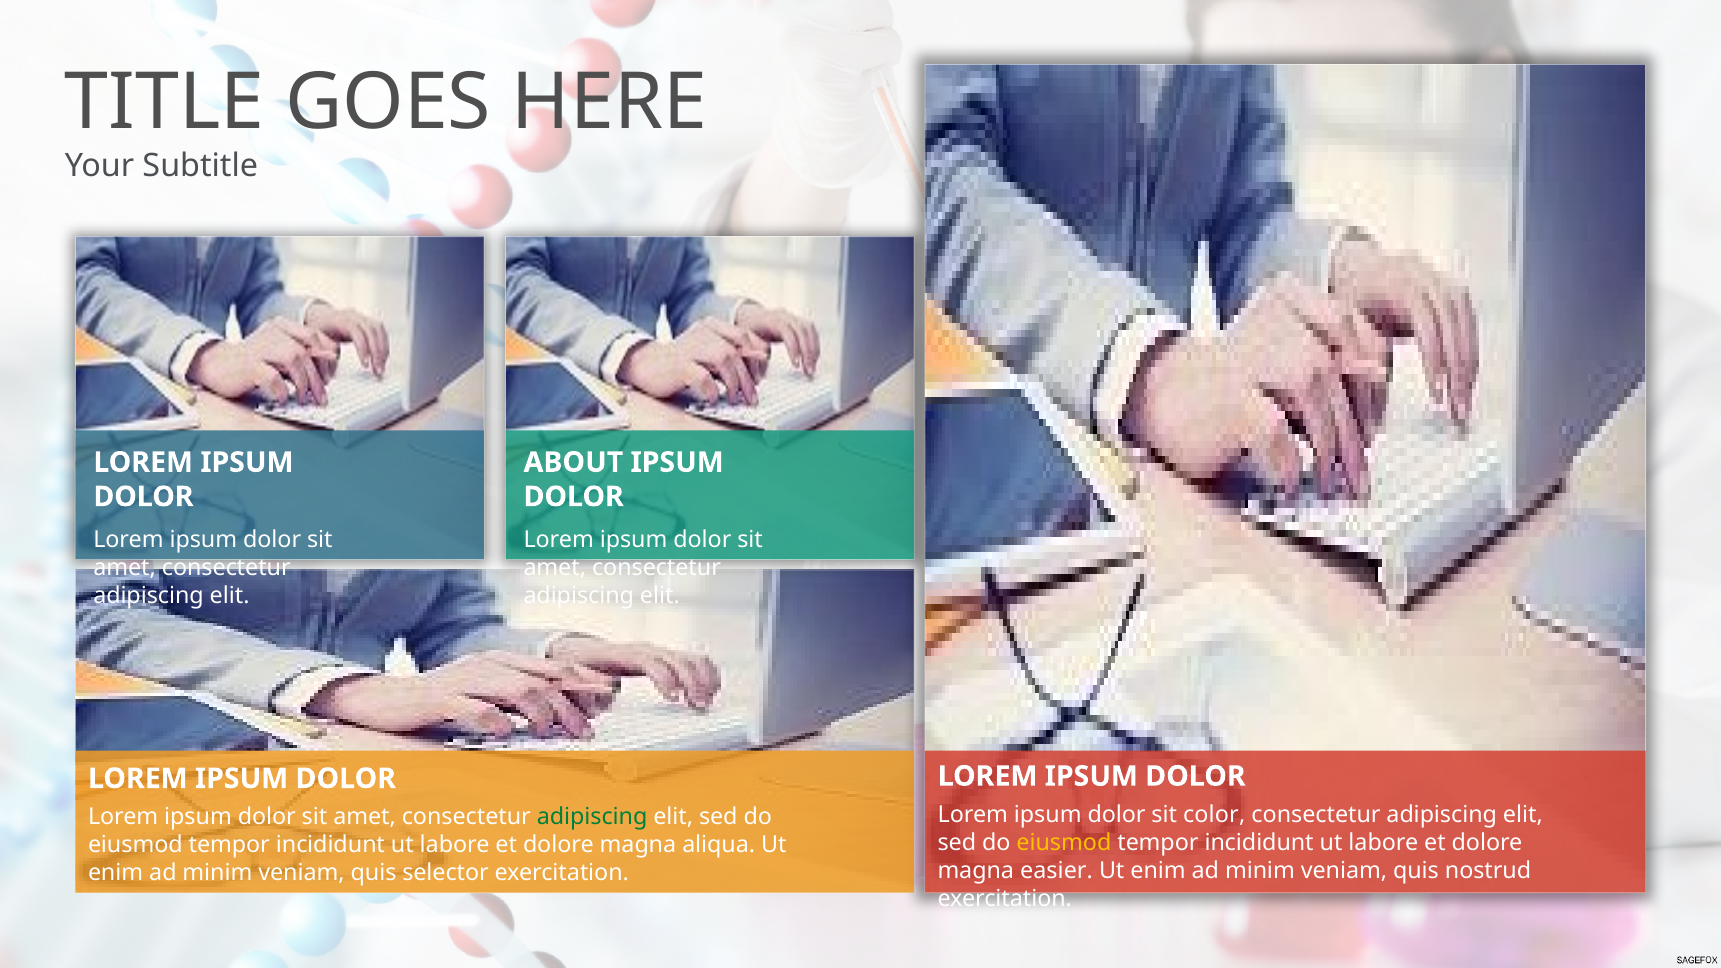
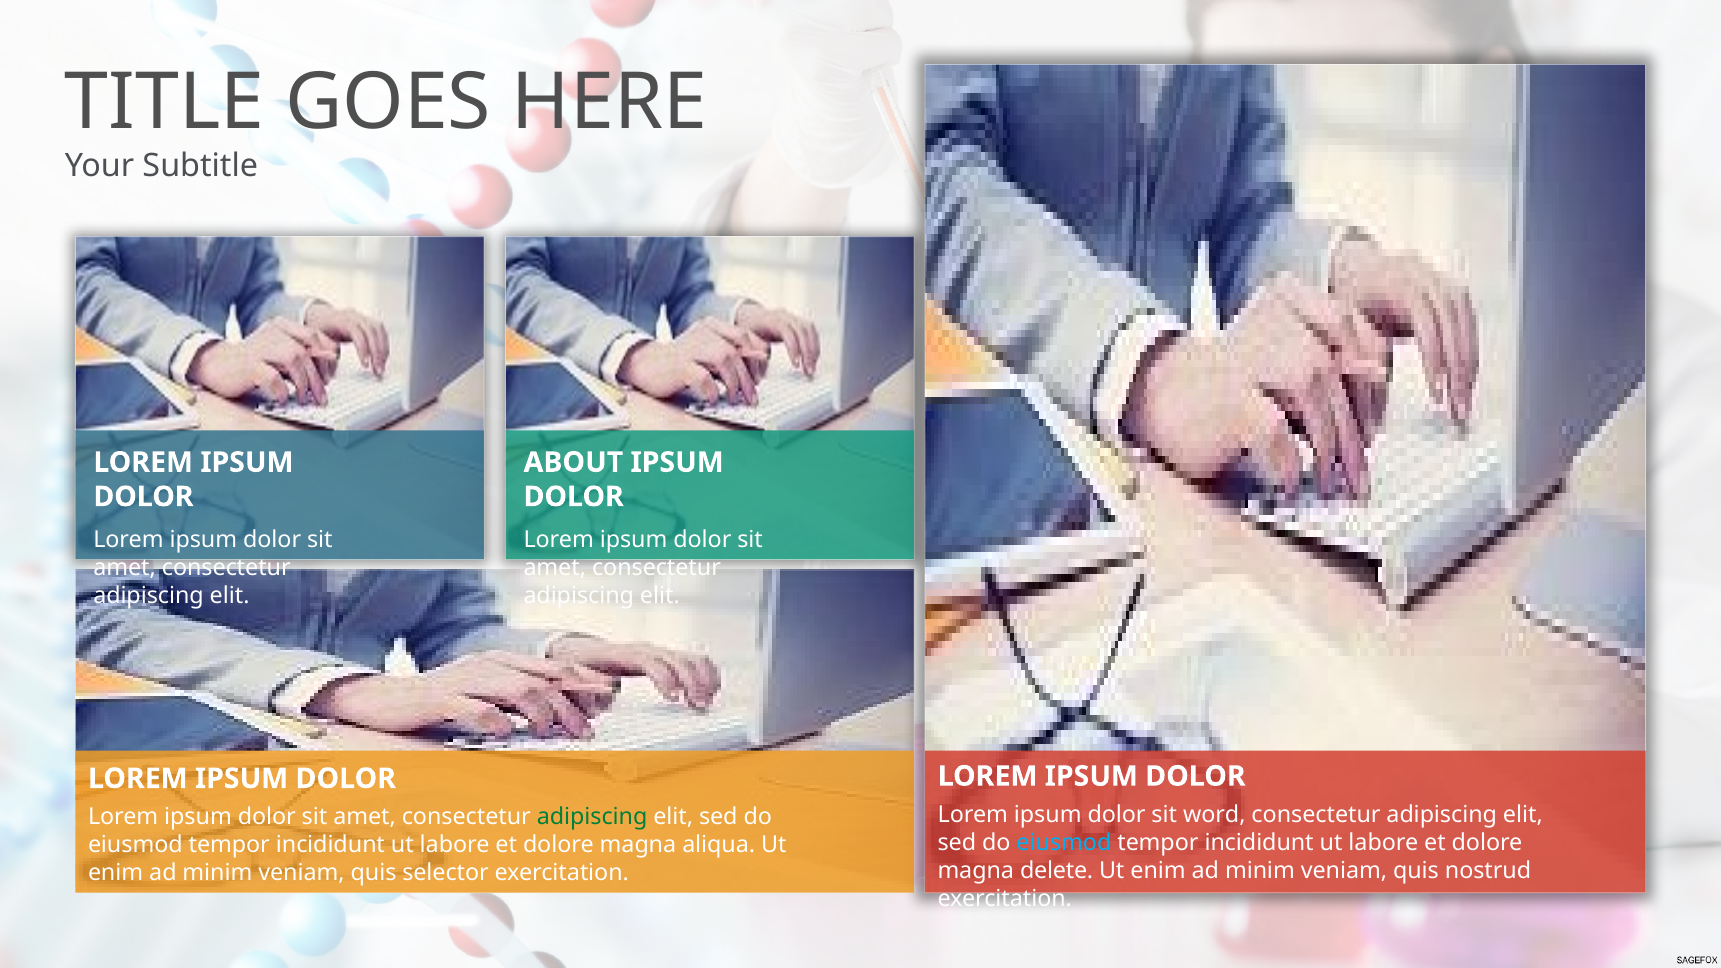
color: color -> word
eiusmod at (1064, 843) colour: yellow -> light blue
easier: easier -> delete
